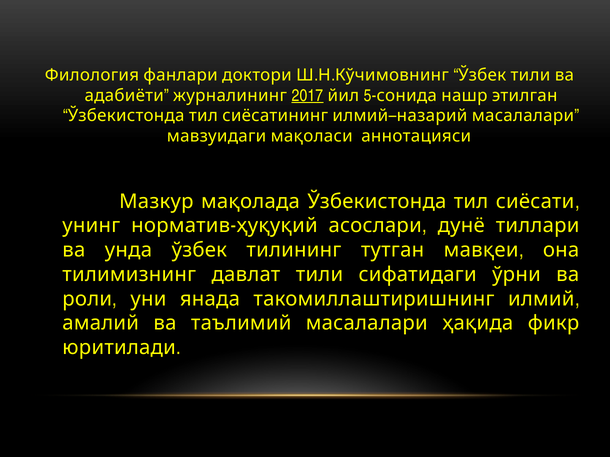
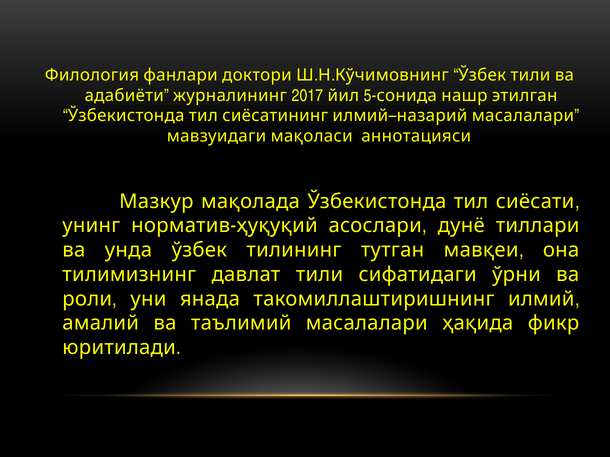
2017 underline: present -> none
